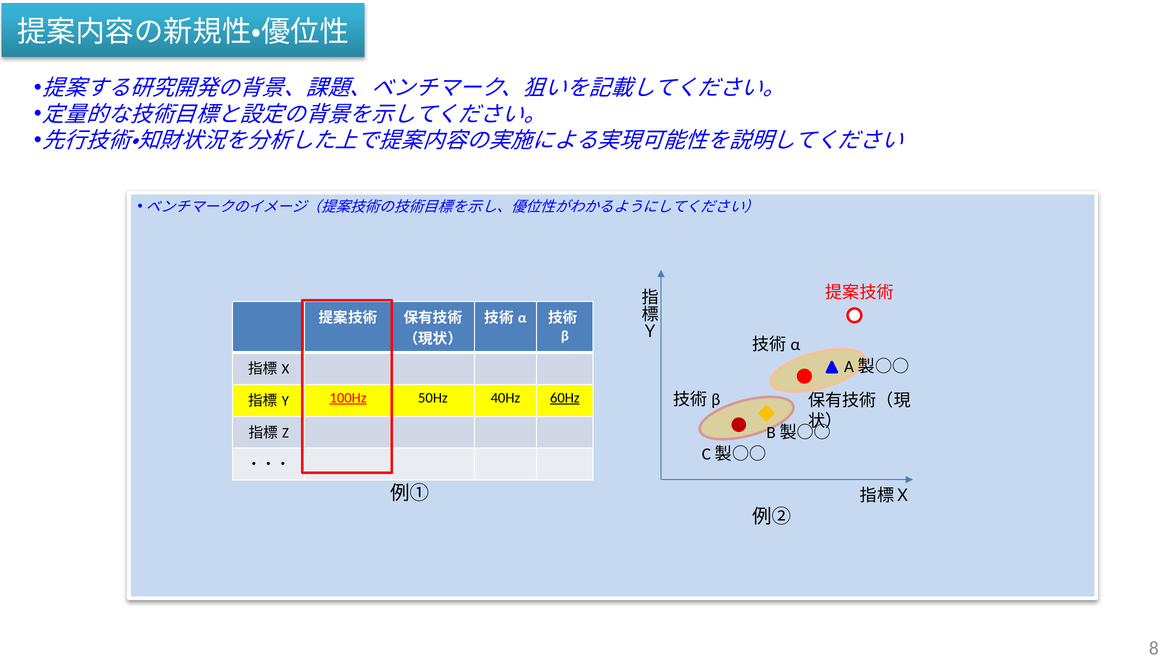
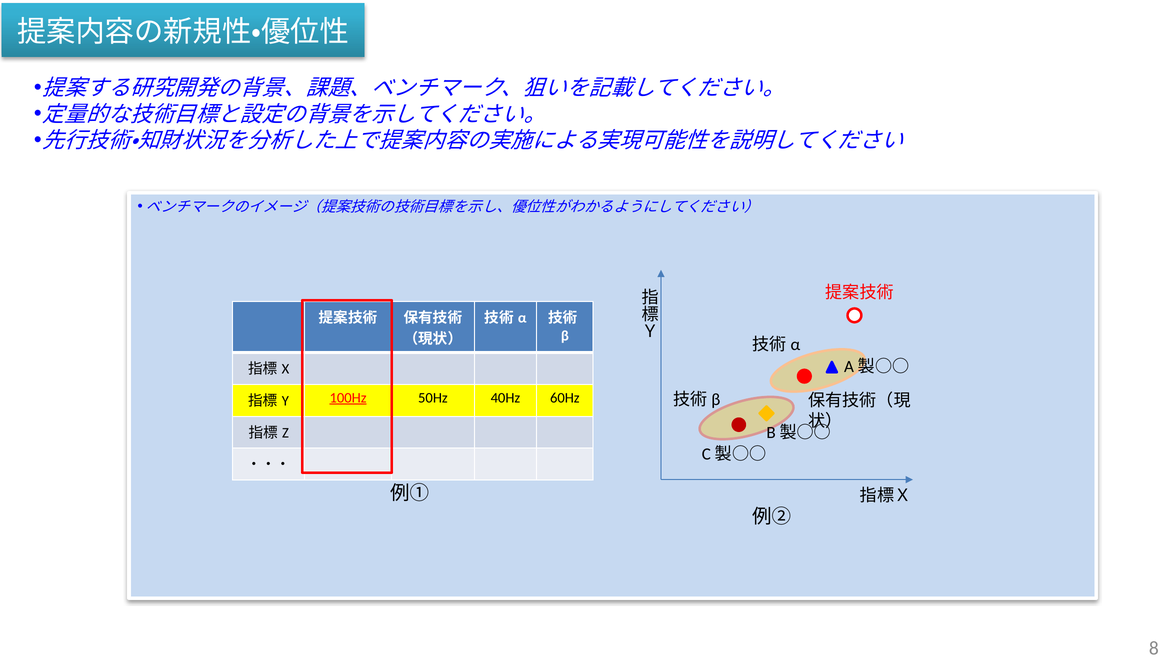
60Hz underline: present -> none
